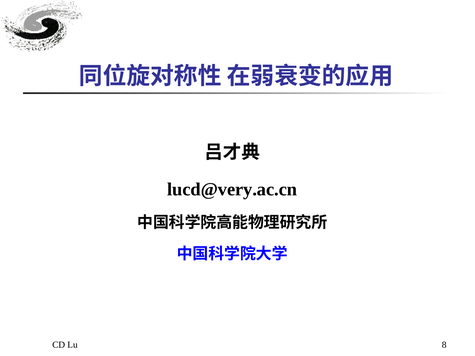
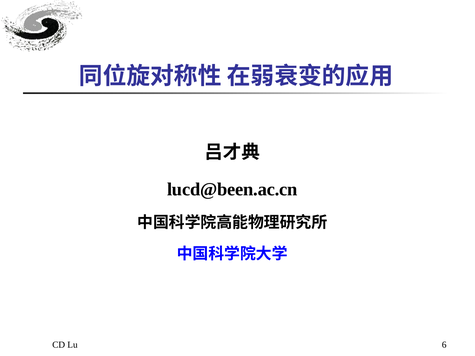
lucd@very.ac.cn: lucd@very.ac.cn -> lucd@been.ac.cn
8: 8 -> 6
